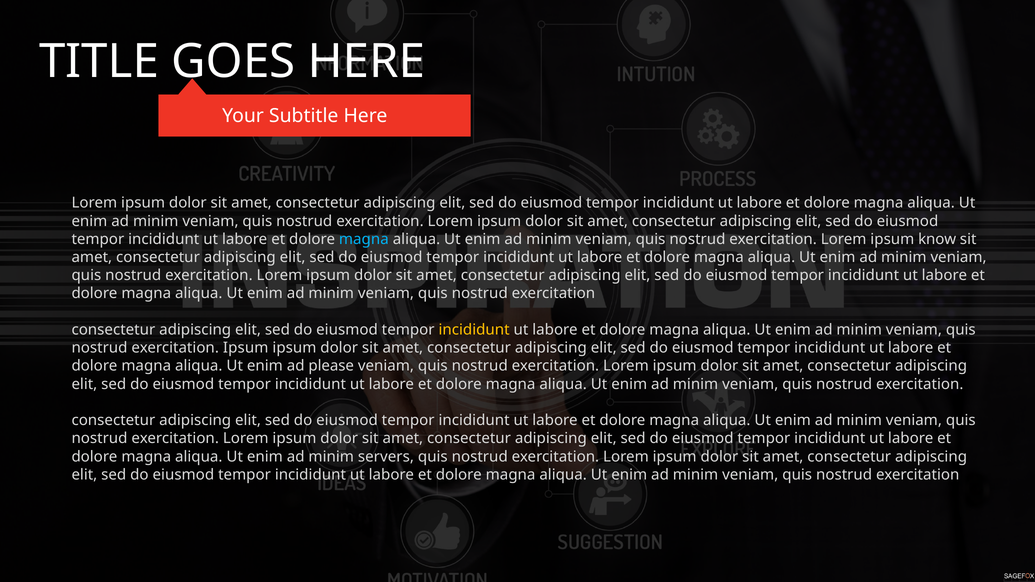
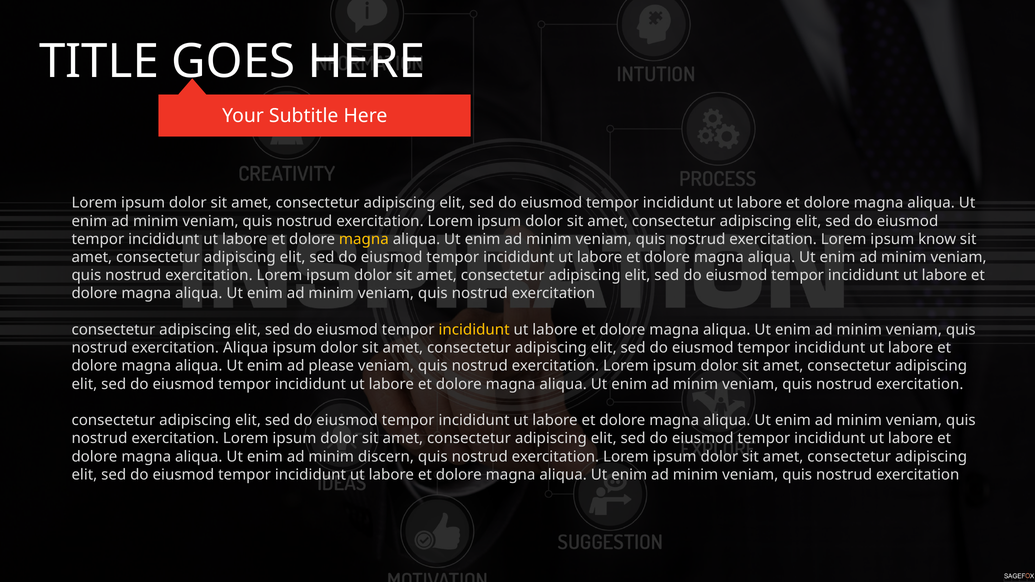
magna at (364, 239) colour: light blue -> yellow
exercitation Ipsum: Ipsum -> Aliqua
servers: servers -> discern
